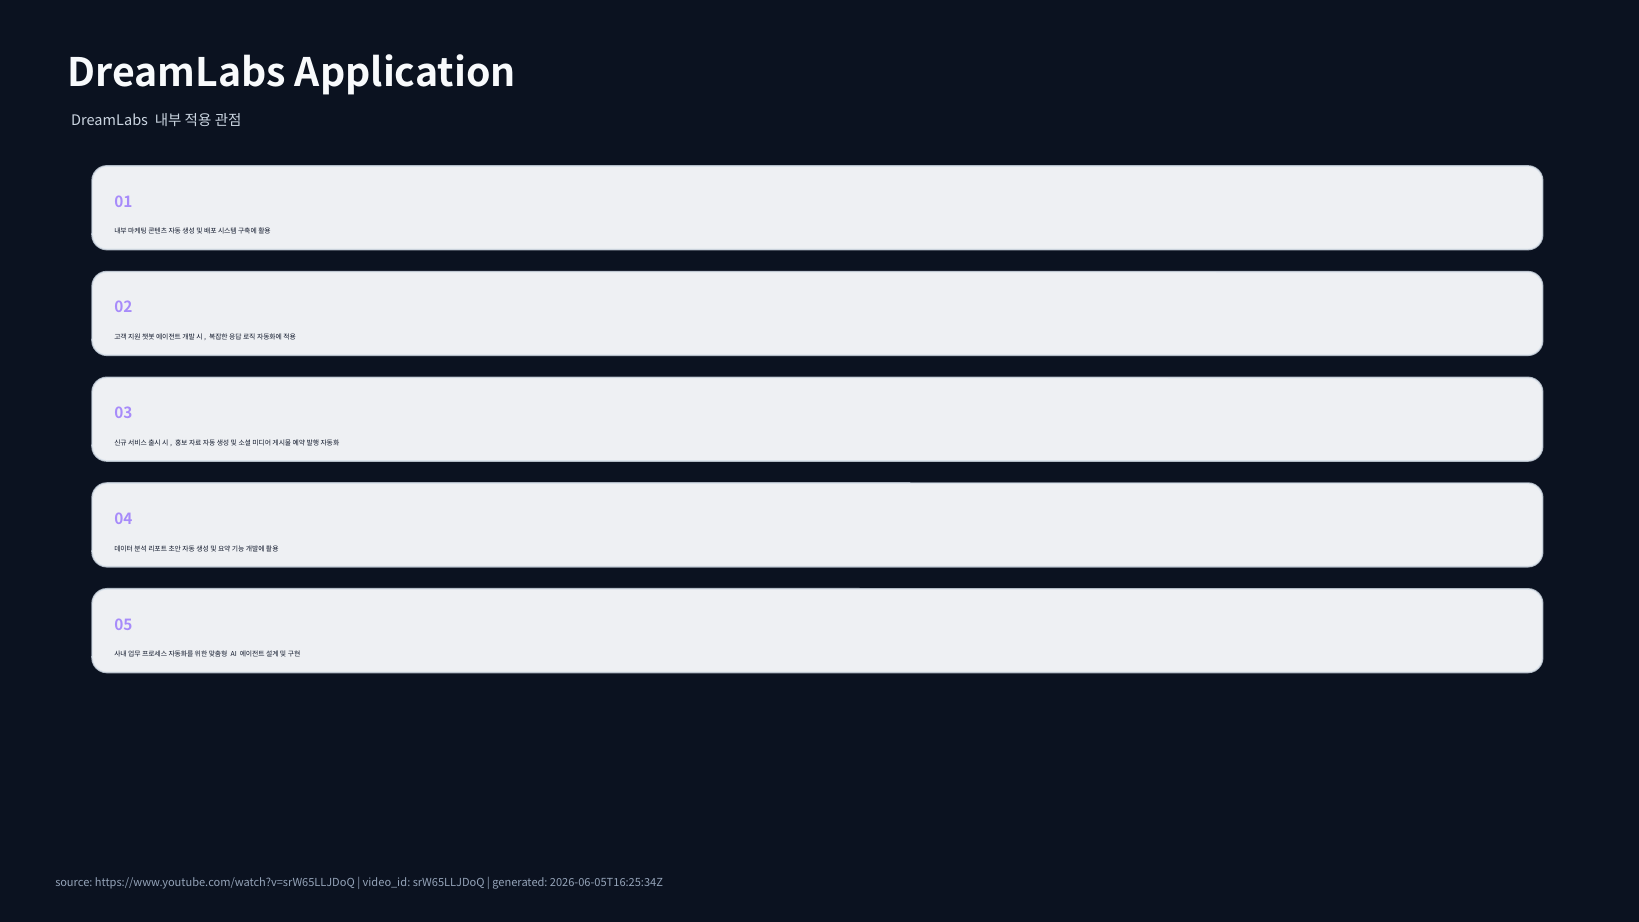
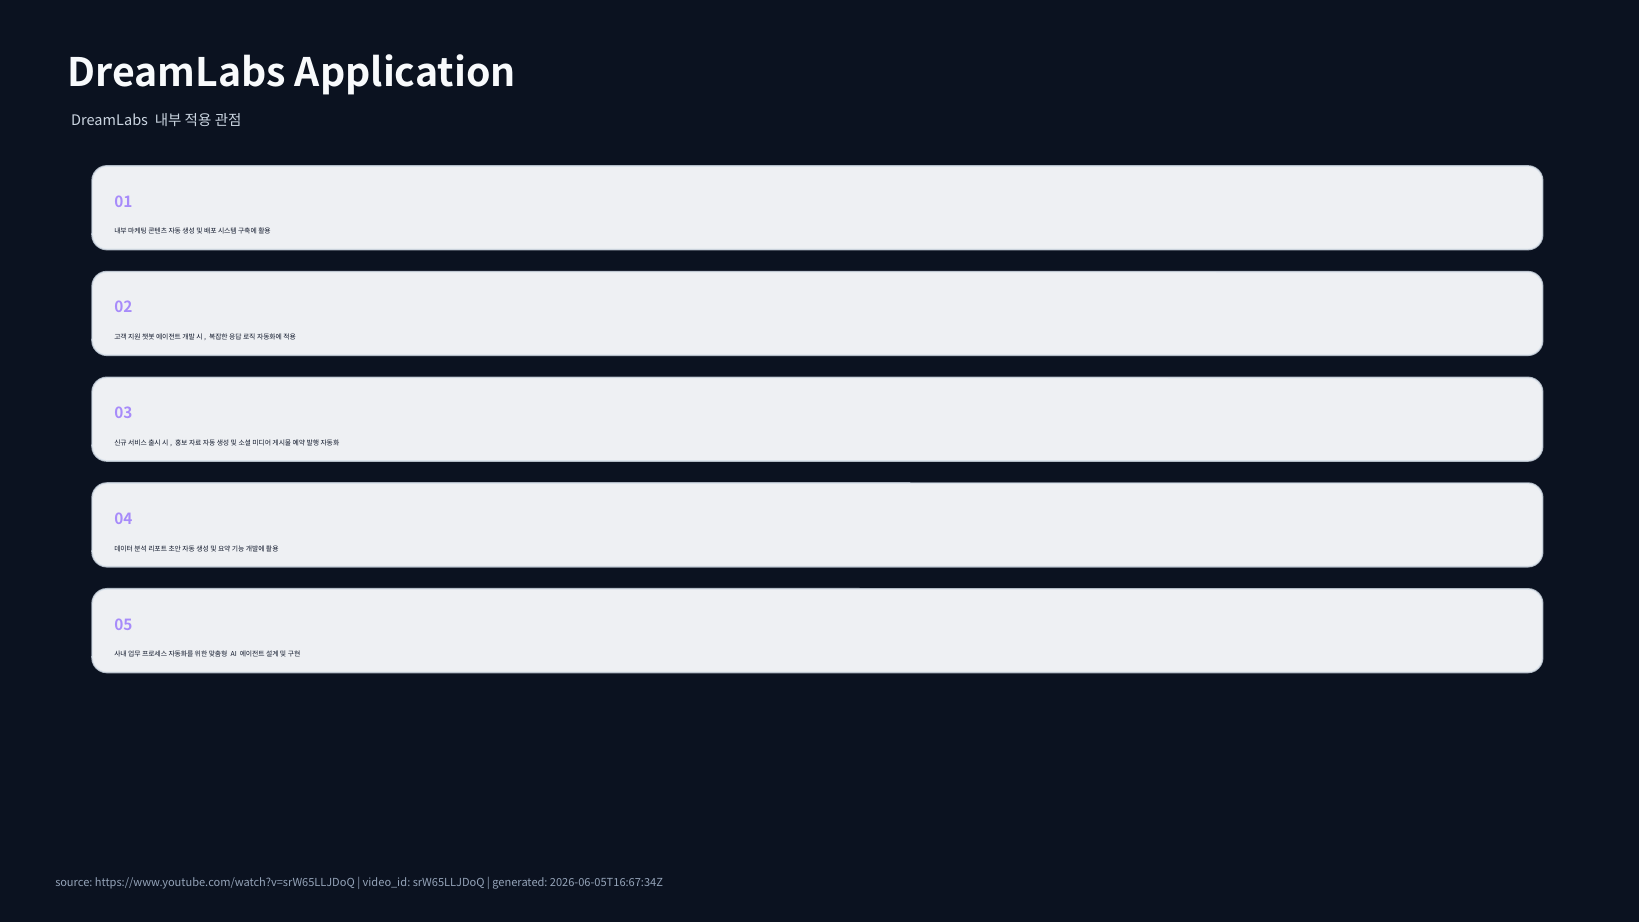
2026-06-05T16:25:34Z: 2026-06-05T16:25:34Z -> 2026-06-05T16:67:34Z
